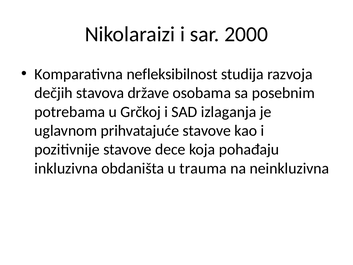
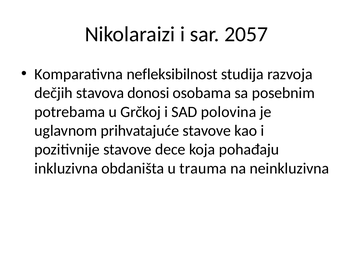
2000: 2000 -> 2057
države: države -> donosi
izlaganja: izlaganja -> polovina
